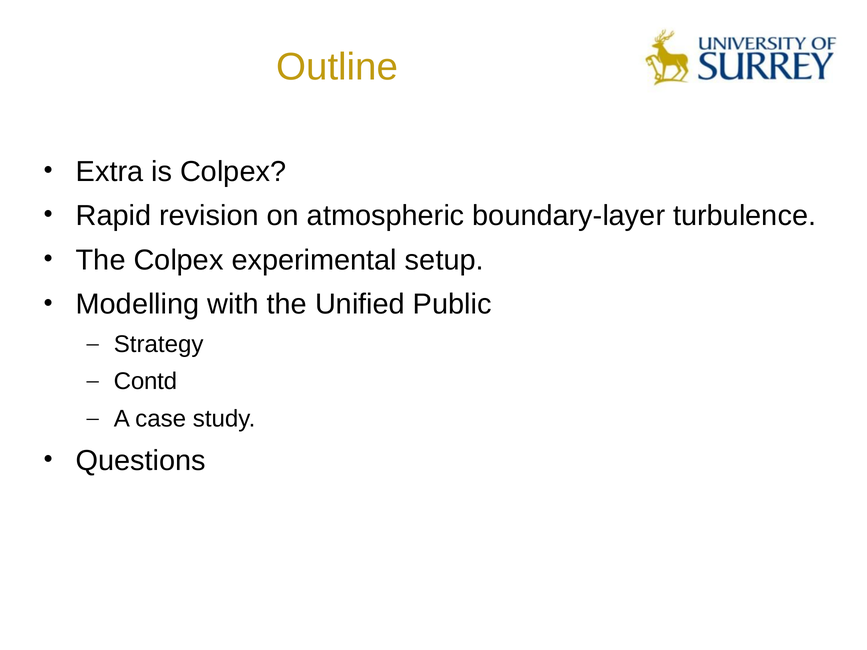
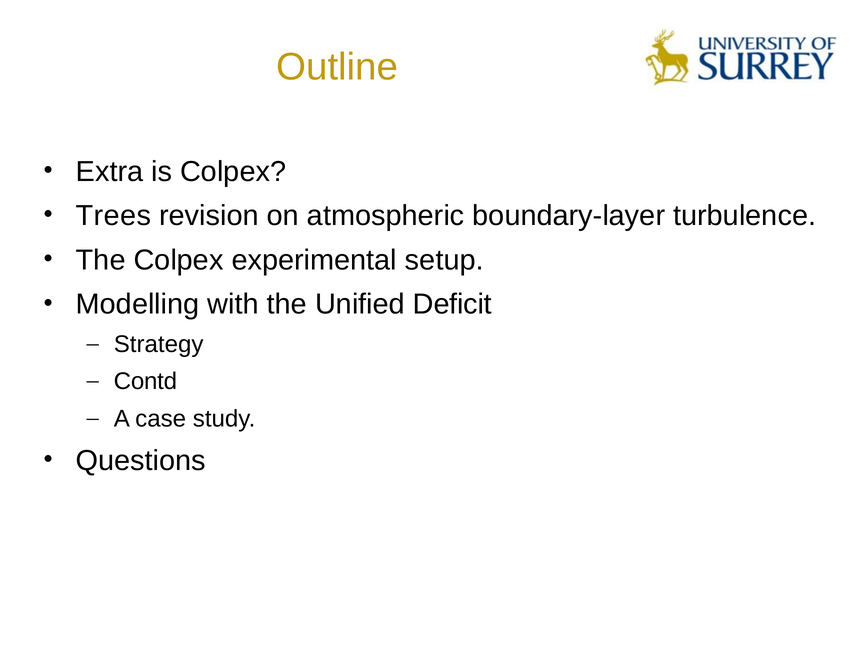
Rapid: Rapid -> Trees
Public: Public -> Deficit
